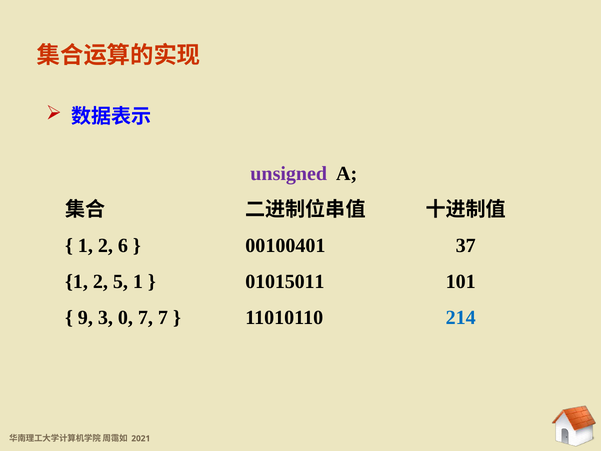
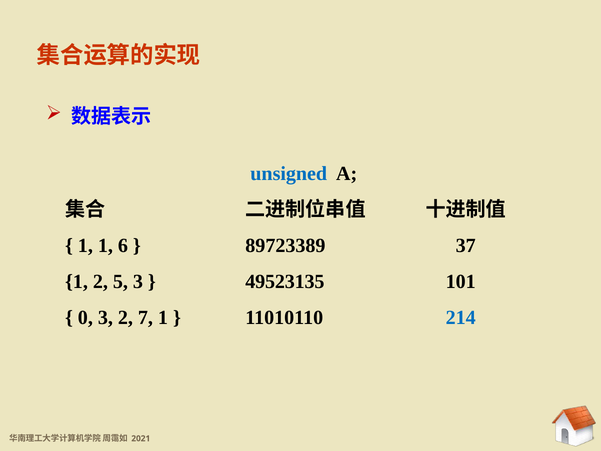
unsigned colour: purple -> blue
2 at (105, 245): 2 -> 1
00100401: 00100401 -> 89723389
5 1: 1 -> 3
01015011: 01015011 -> 49523135
9: 9 -> 0
3 0: 0 -> 2
7 7: 7 -> 1
